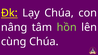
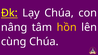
hồn colour: light green -> yellow
